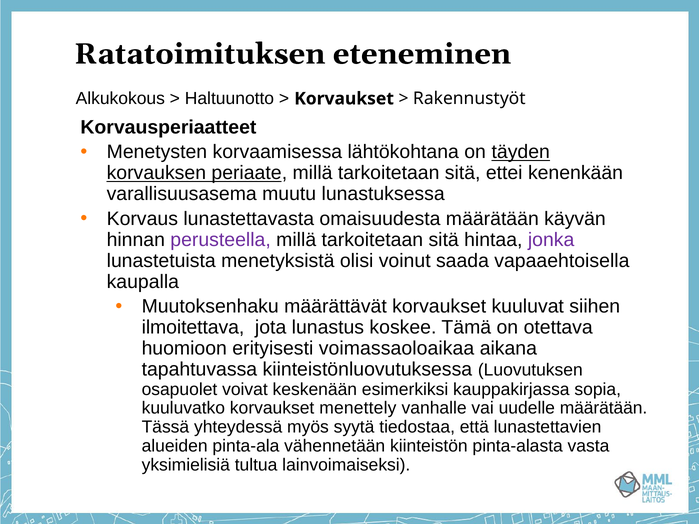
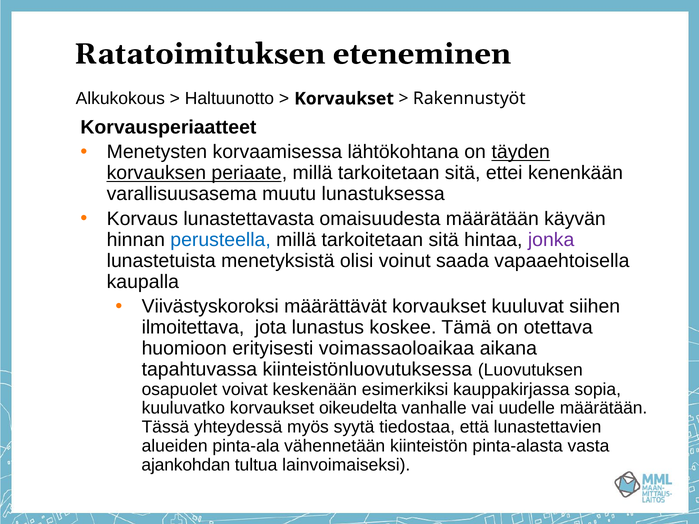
perusteella colour: purple -> blue
Muutoksenhaku: Muutoksenhaku -> Viivästyskoroksi
menettely: menettely -> oikeudelta
yksimielisiä: yksimielisiä -> ajankohdan
